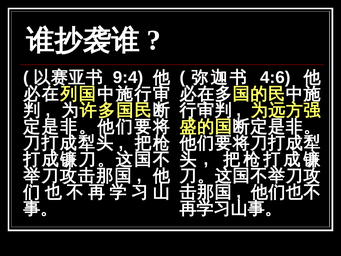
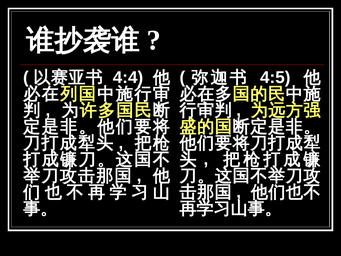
4:6: 4:6 -> 4:5
9:4: 9:4 -> 4:4
